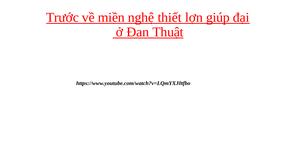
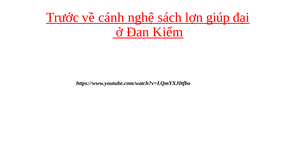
miền: miền -> cánh
thiết: thiết -> sách
Thuật: Thuật -> Kiểm
